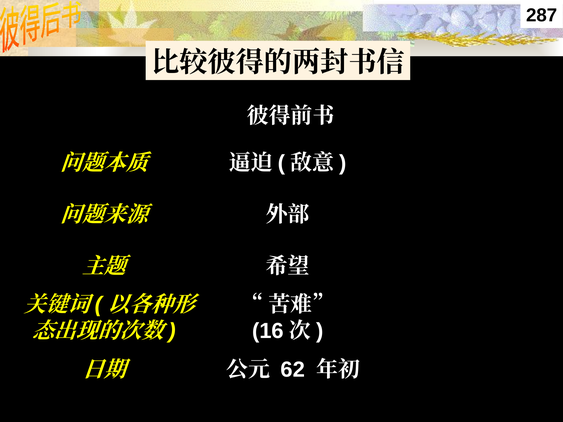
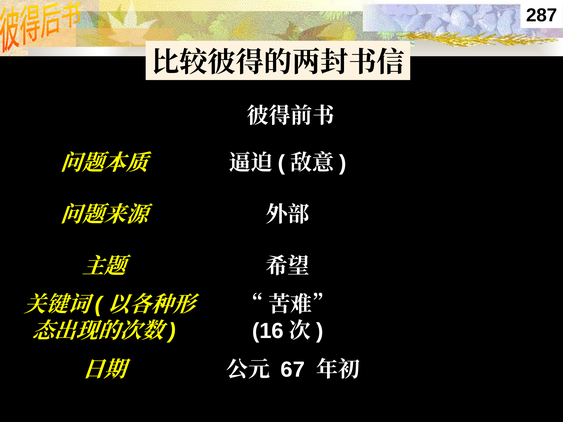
62: 62 -> 67
